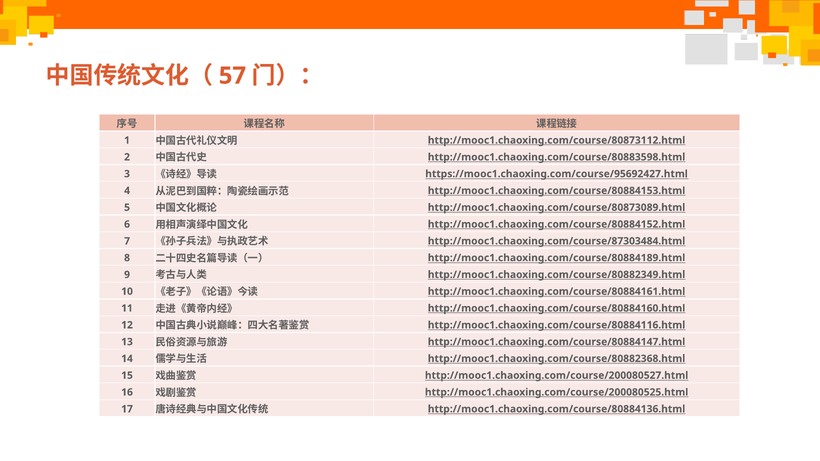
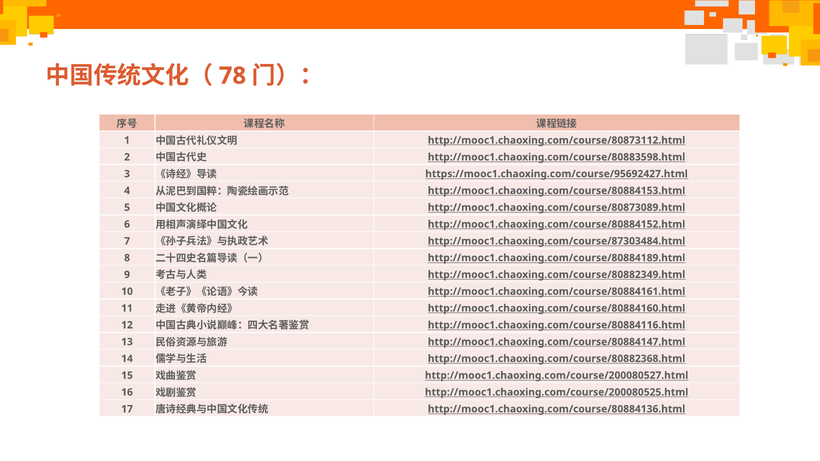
57: 57 -> 78
